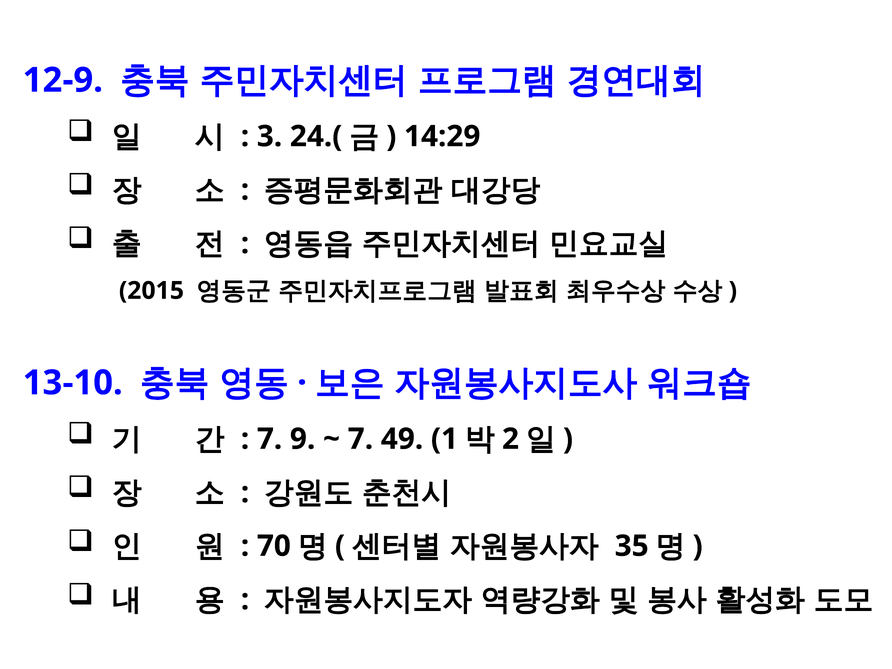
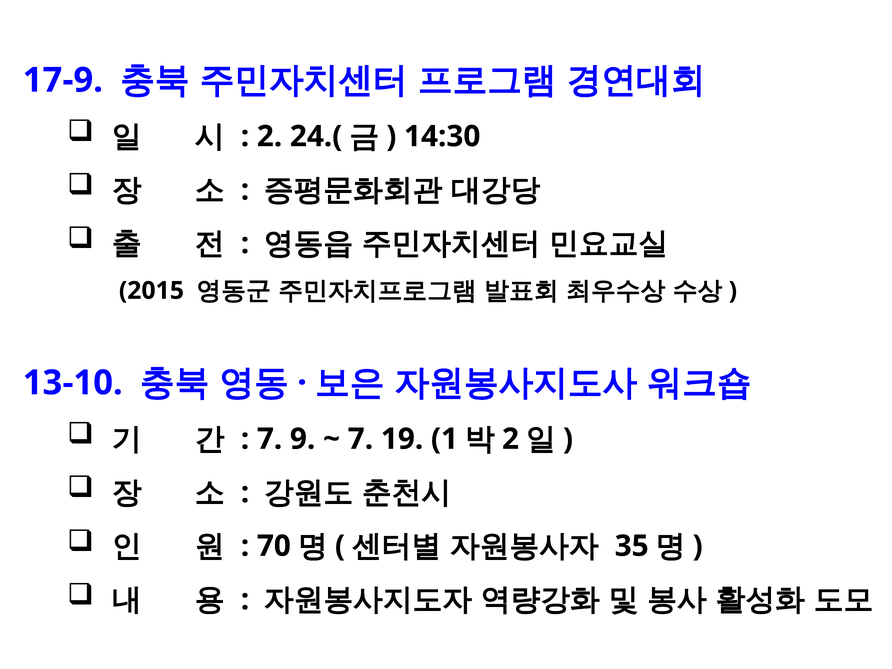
12-9: 12-9 -> 17-9
3 at (270, 136): 3 -> 2
14:29: 14:29 -> 14:30
49: 49 -> 19
